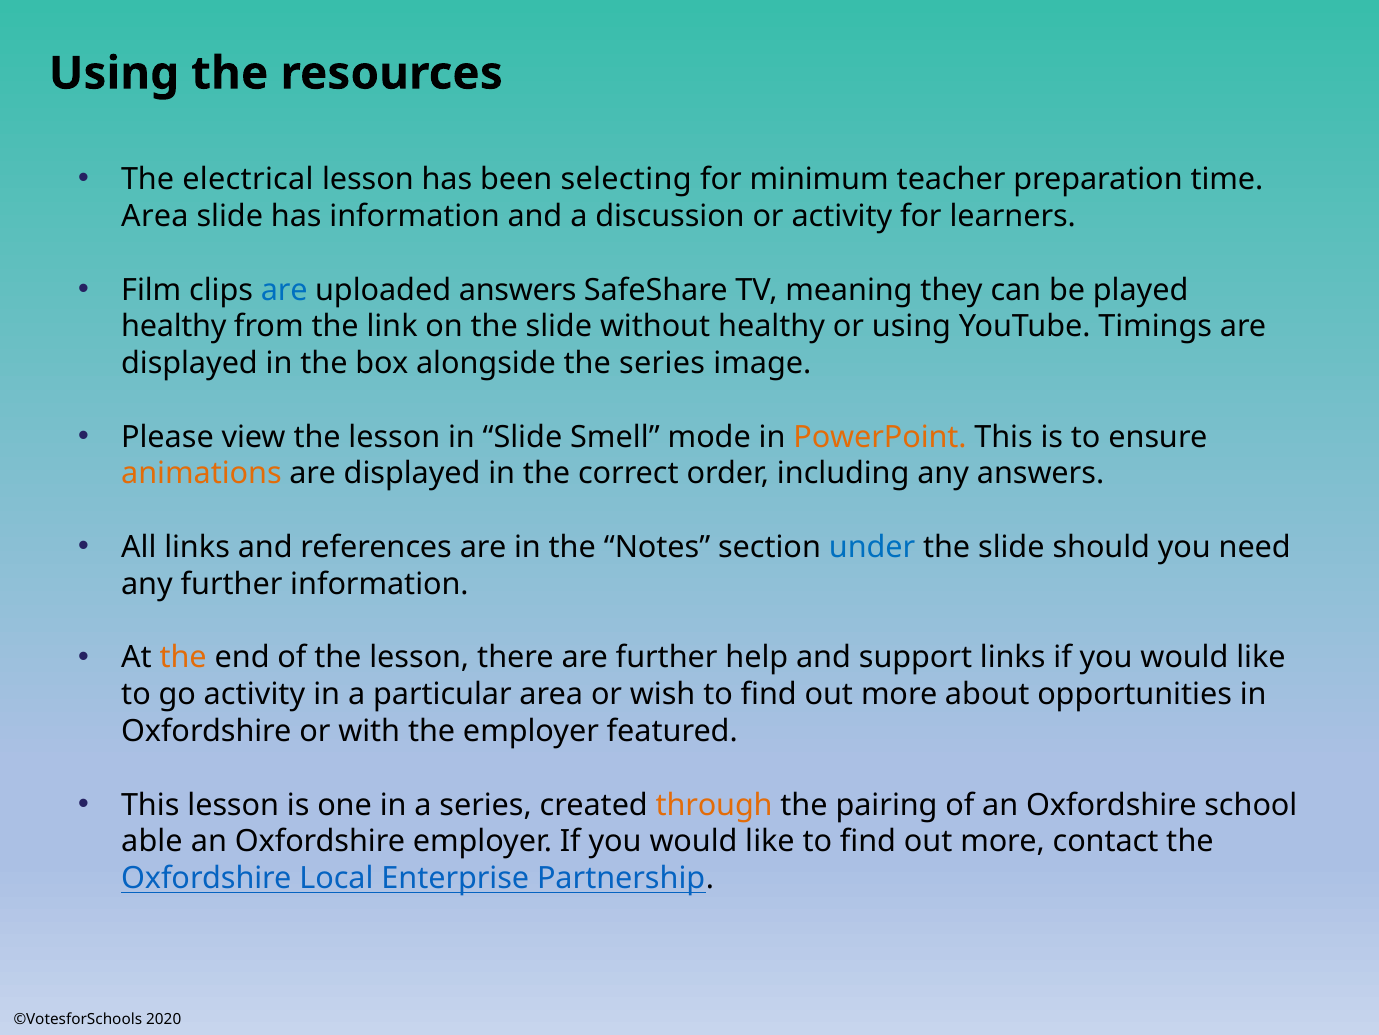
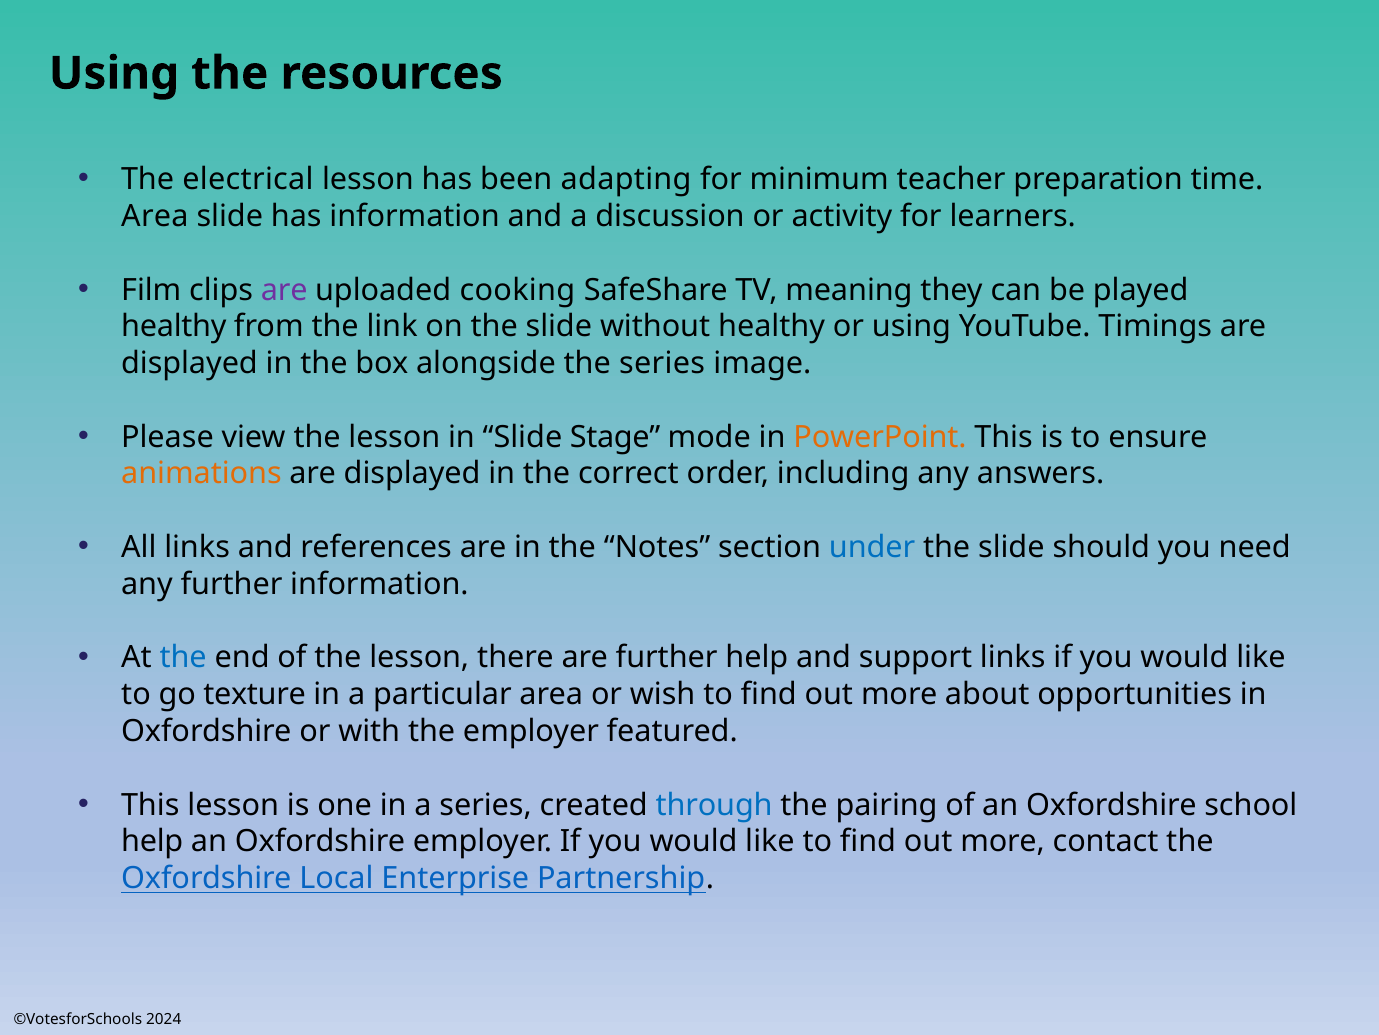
selecting: selecting -> adapting
are at (284, 290) colour: blue -> purple
uploaded answers: answers -> cooking
Smell: Smell -> Stage
the at (183, 657) colour: orange -> blue
go activity: activity -> texture
through colour: orange -> blue
able at (152, 841): able -> help
2020: 2020 -> 2024
